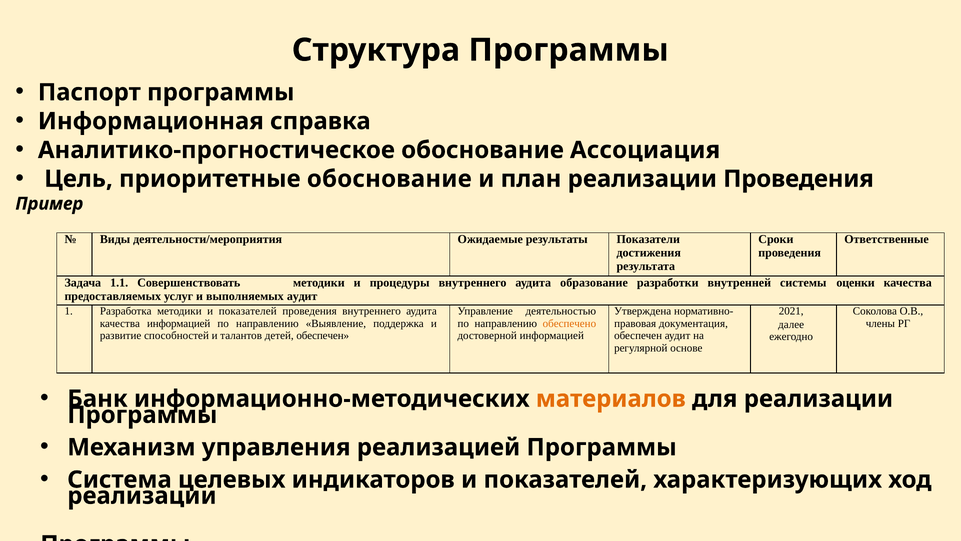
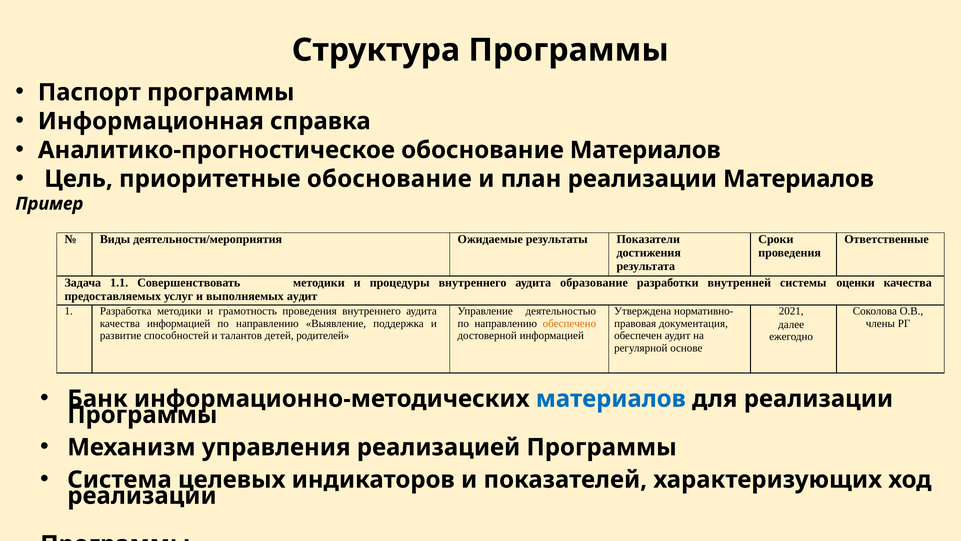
обоснование Ассоциация: Ассоциация -> Материалов
реализации Проведения: Проведения -> Материалов
методики и показателей: показателей -> грамотность
детей обеспечен: обеспечен -> родителей
материалов at (611, 399) colour: orange -> blue
